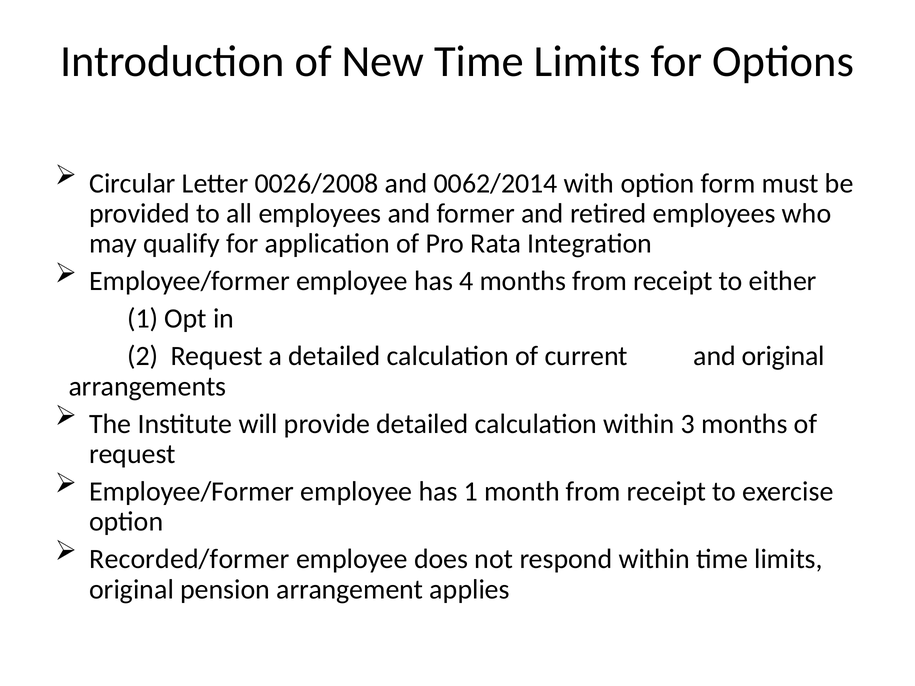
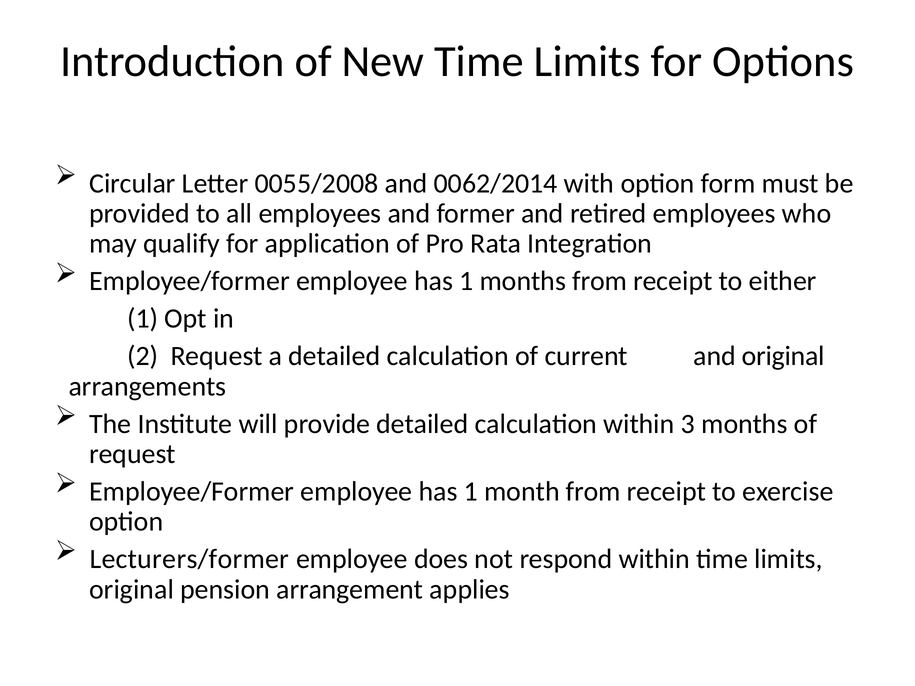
0026/2008: 0026/2008 -> 0055/2008
4 at (466, 281): 4 -> 1
Recorded/former: Recorded/former -> Lecturers/former
